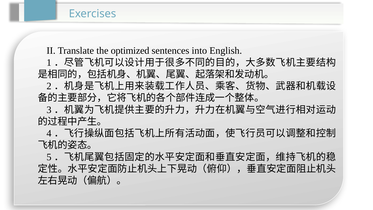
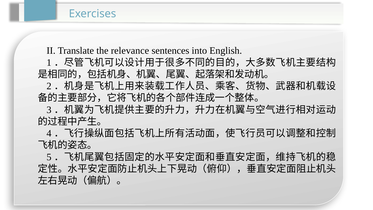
optimized: optimized -> relevance
